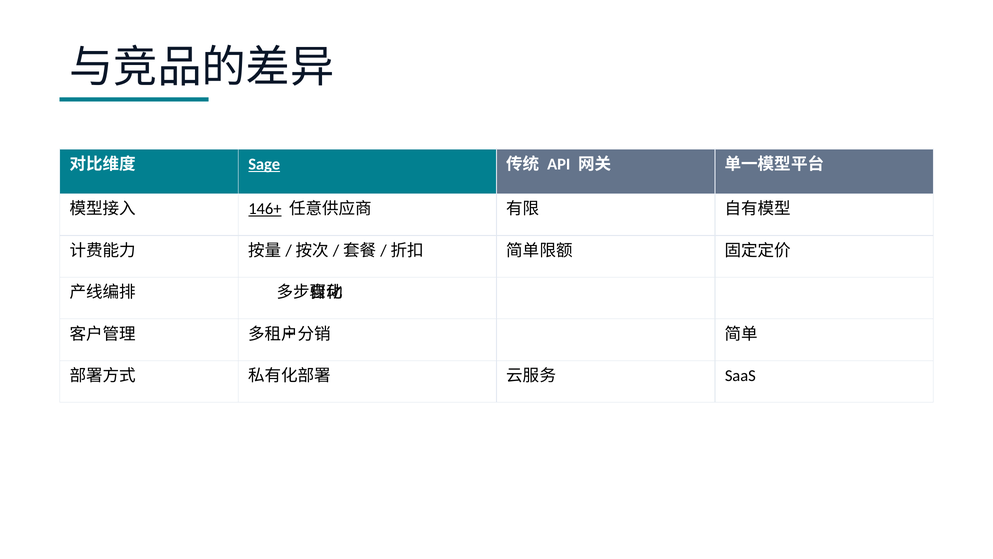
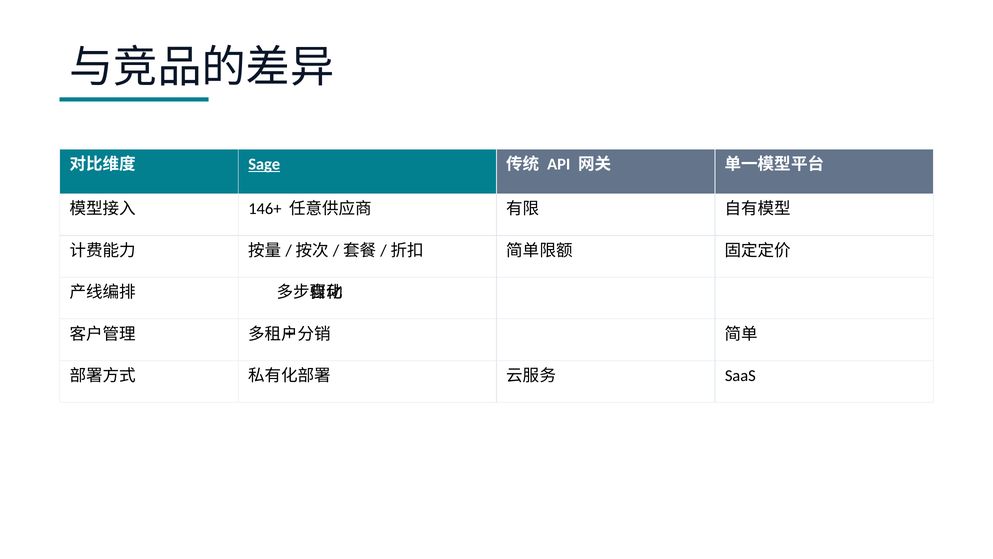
146+ underline: present -> none
